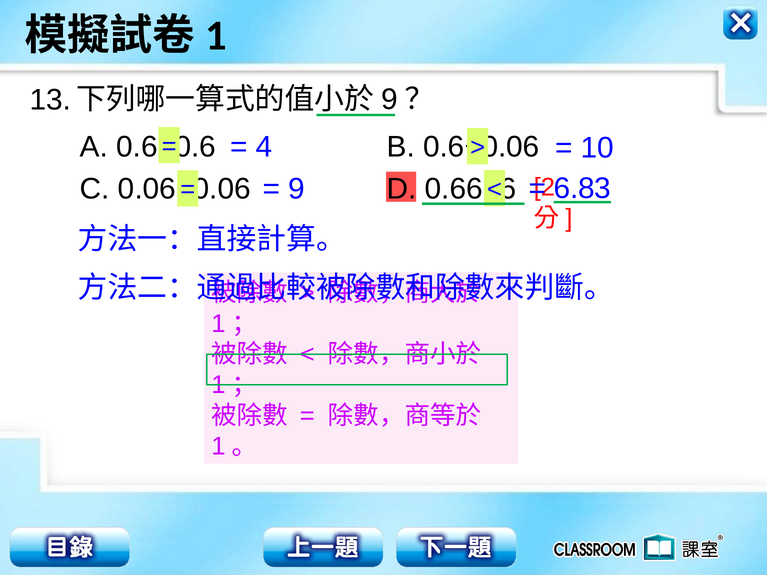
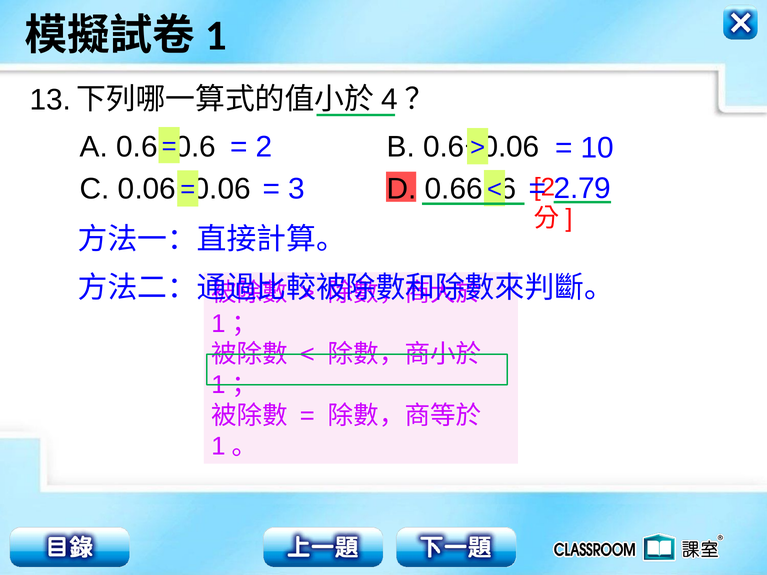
9 at (389, 100): 9 -> 4
4 at (264, 147): 4 -> 2
6.83: 6.83 -> 2.79
9 at (297, 189): 9 -> 3
